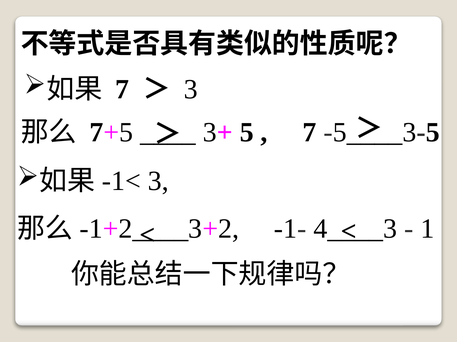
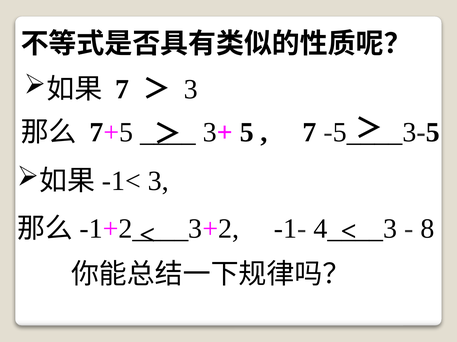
1: 1 -> 8
